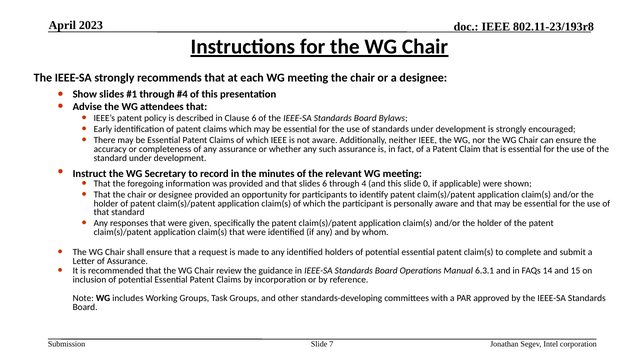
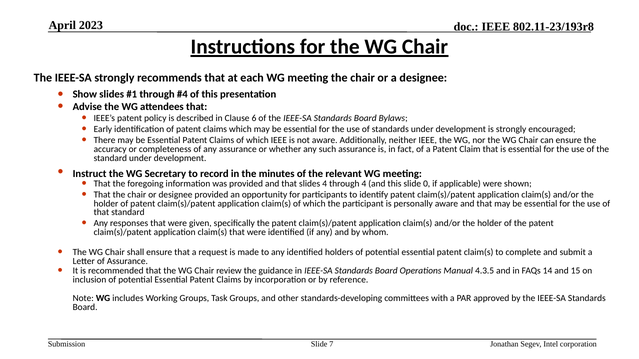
slides 6: 6 -> 4
6.3.1: 6.3.1 -> 4.3.5
